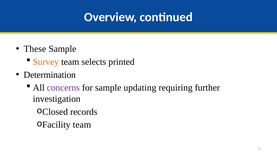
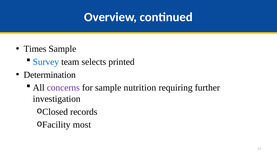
These: These -> Times
Survey colour: orange -> blue
updating: updating -> nutrition
team at (82, 125): team -> most
